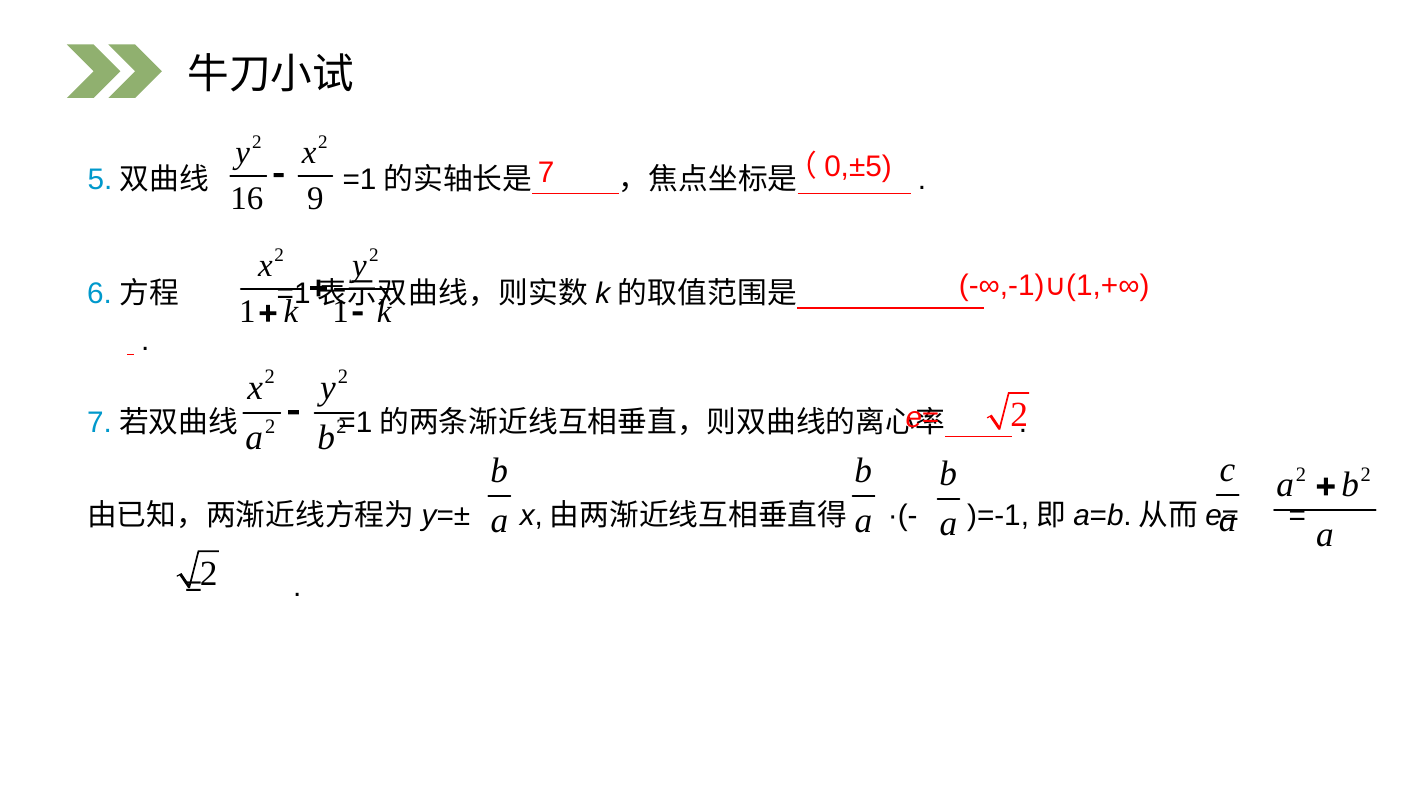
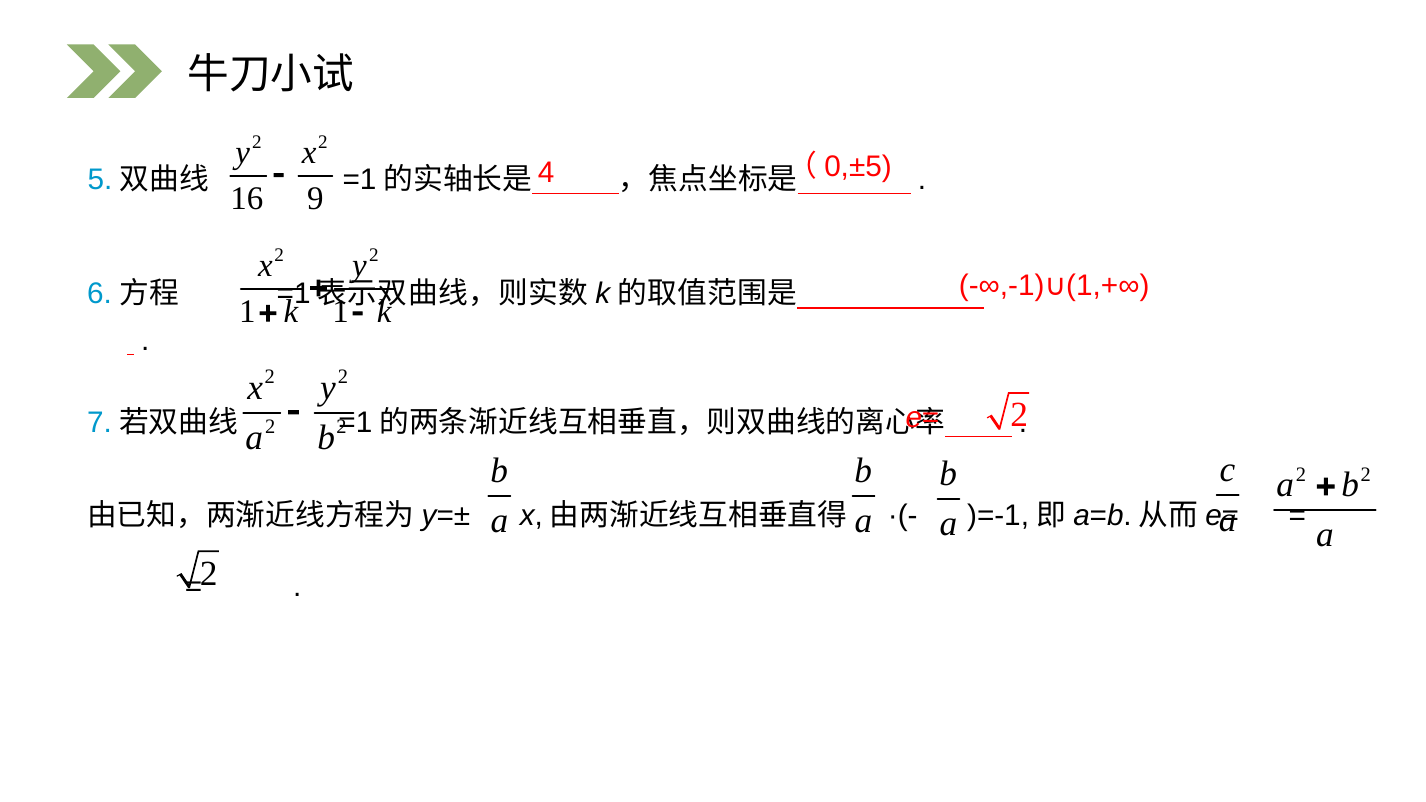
7: 7 -> 4
